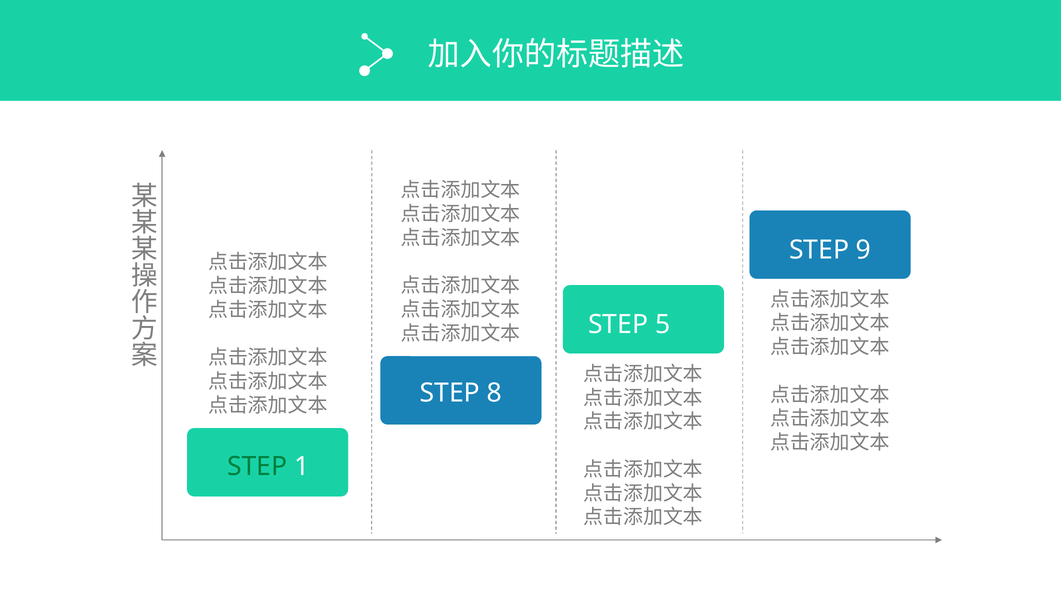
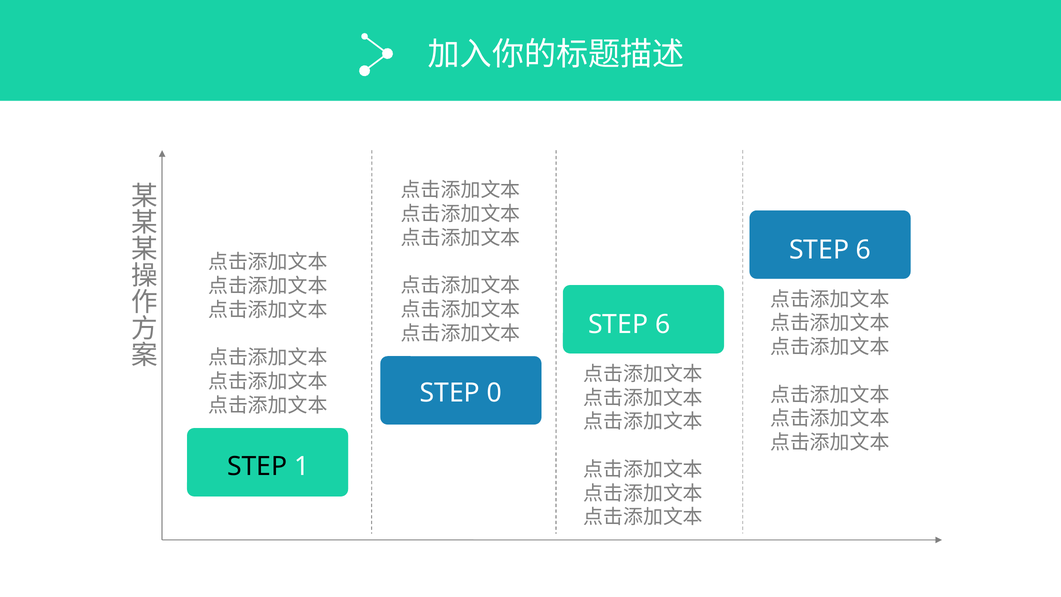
9 at (864, 250): 9 -> 6
5 at (663, 325): 5 -> 6
8: 8 -> 0
STEP at (257, 466) colour: green -> black
